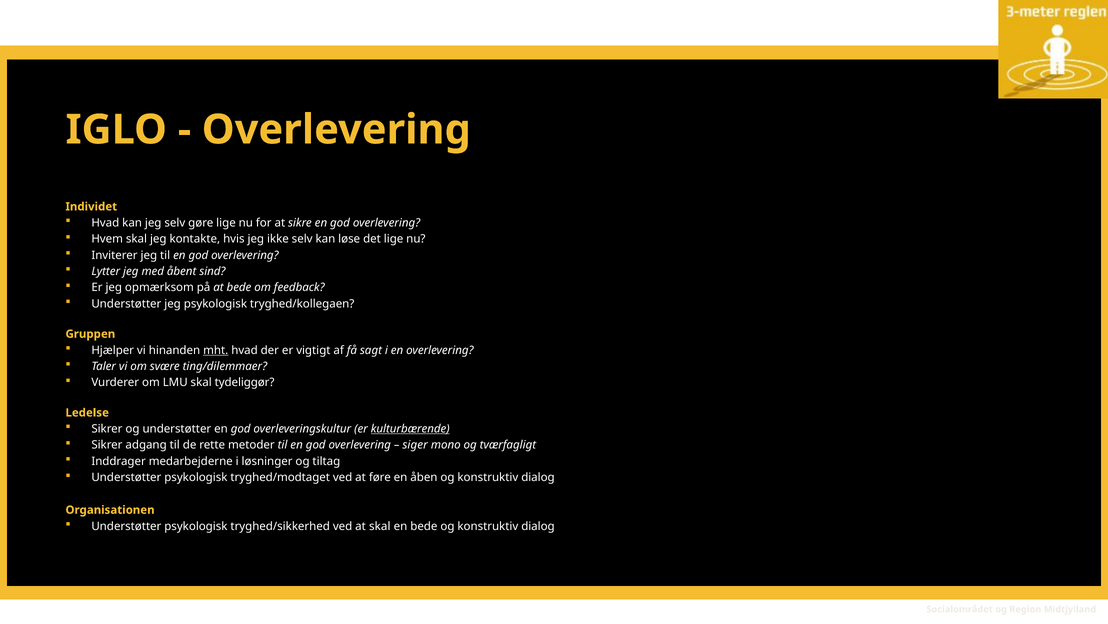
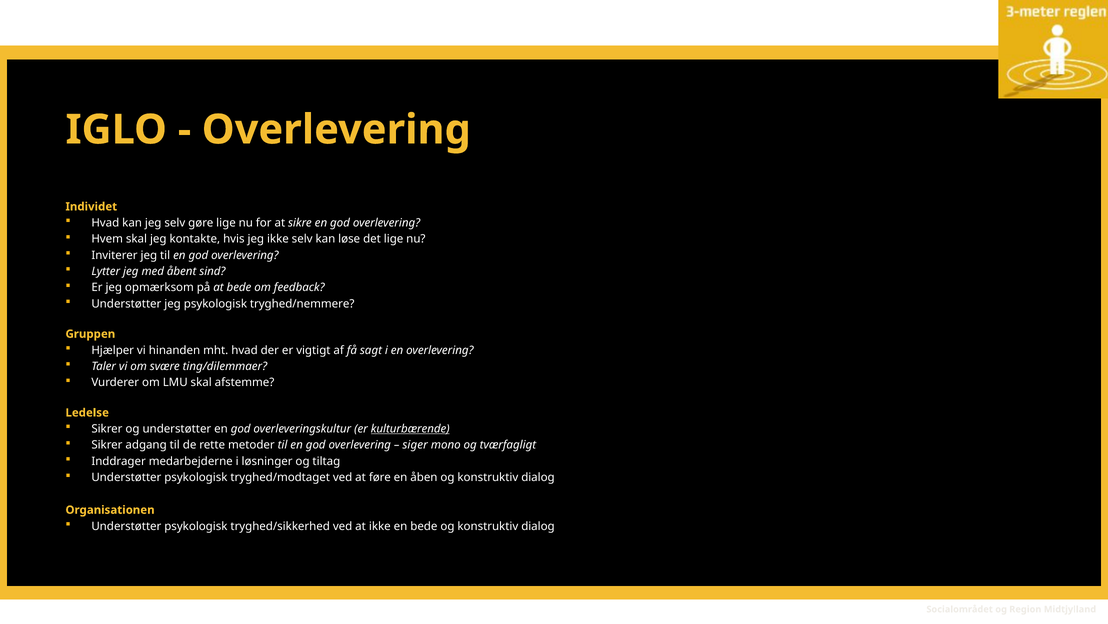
tryghed/kollegaen: tryghed/kollegaen -> tryghed/nemmere
mht underline: present -> none
tydeliggør: tydeliggør -> afstemme
at skal: skal -> ikke
